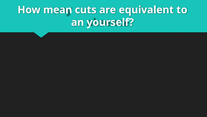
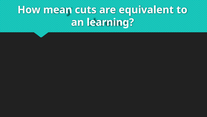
yourself: yourself -> learning
